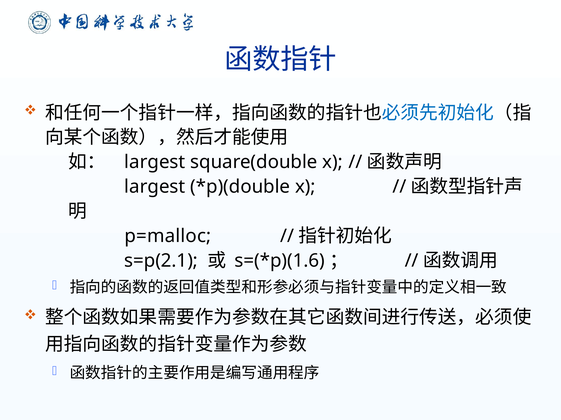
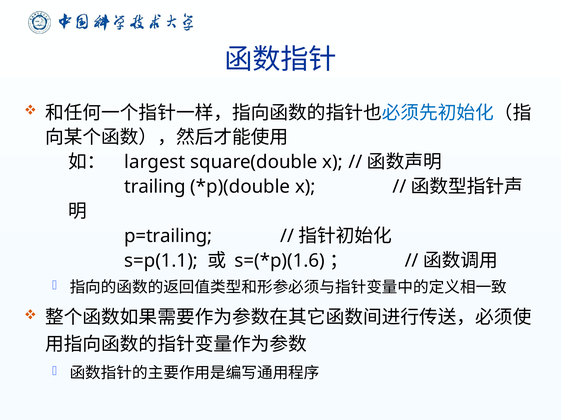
largest at (155, 187): largest -> trailing
p=malloc: p=malloc -> p=trailing
s=p(2.1: s=p(2.1 -> s=p(1.1
